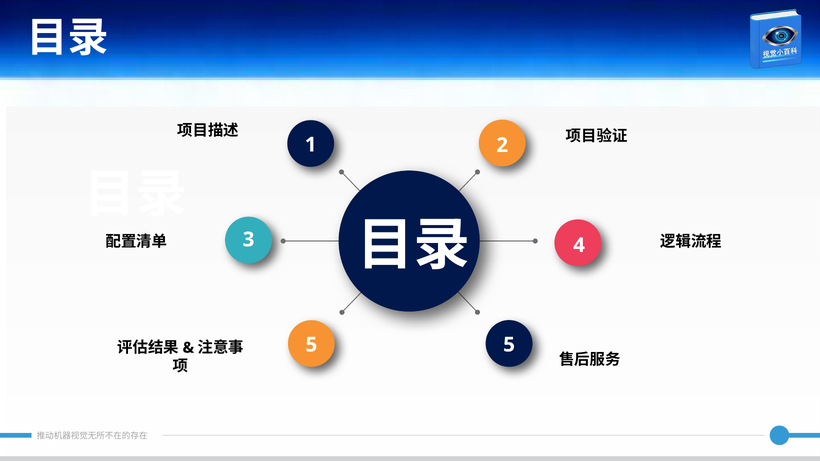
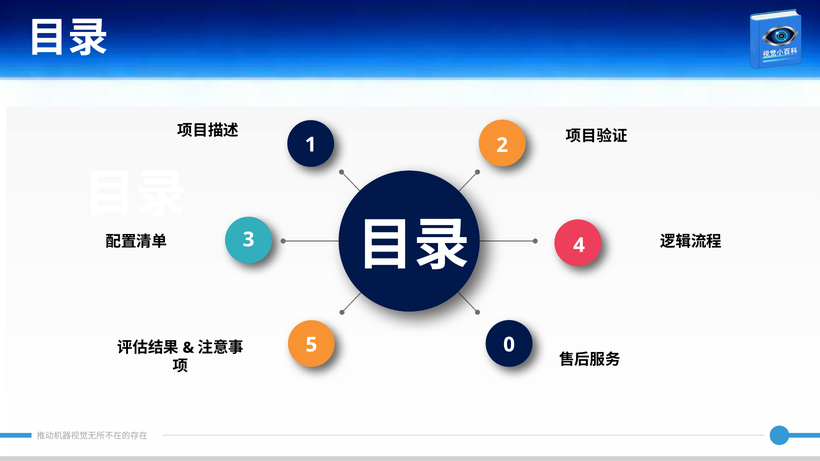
5 5: 5 -> 0
